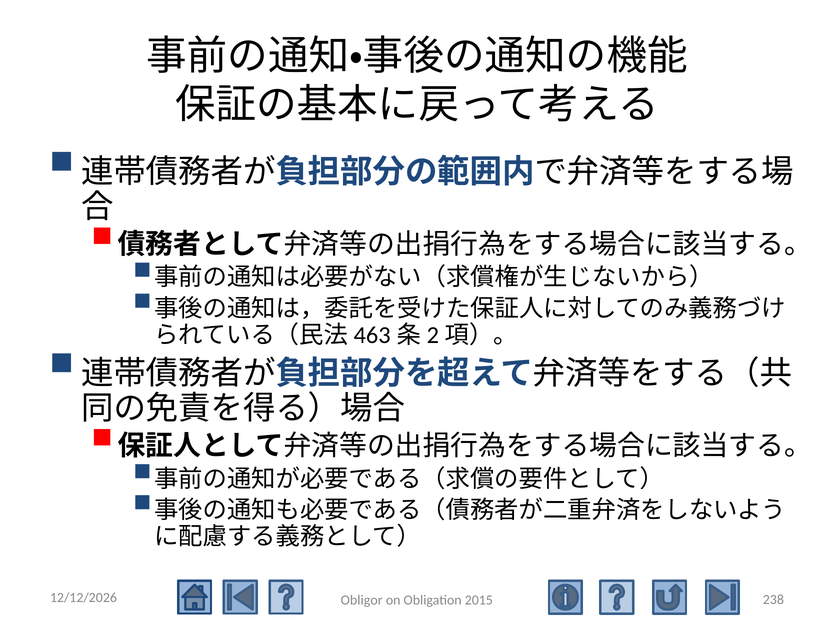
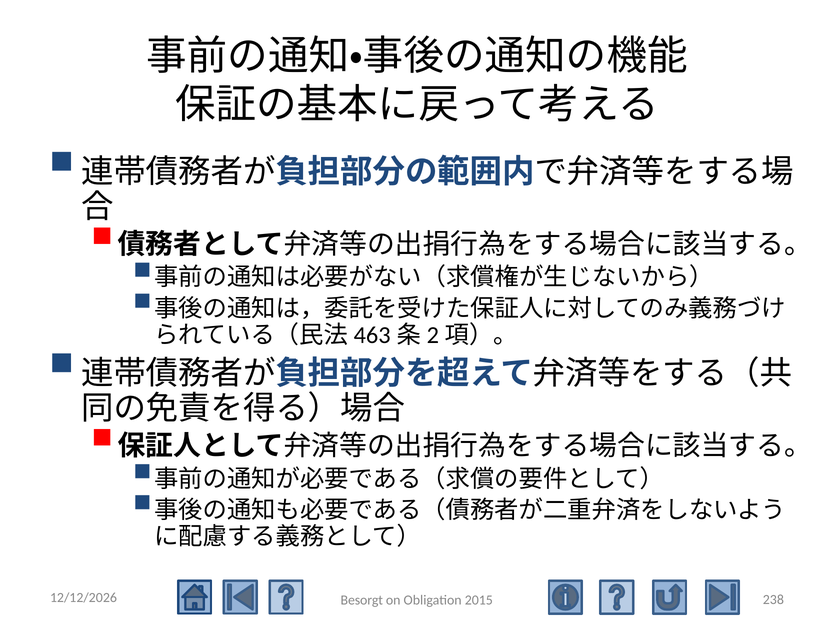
Obligor: Obligor -> Besorgt
